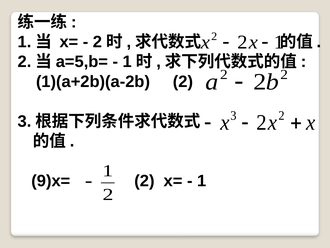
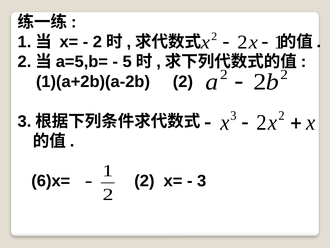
1 at (127, 62): 1 -> 5
9)x=: 9)x= -> 6)x=
1 at (202, 180): 1 -> 3
